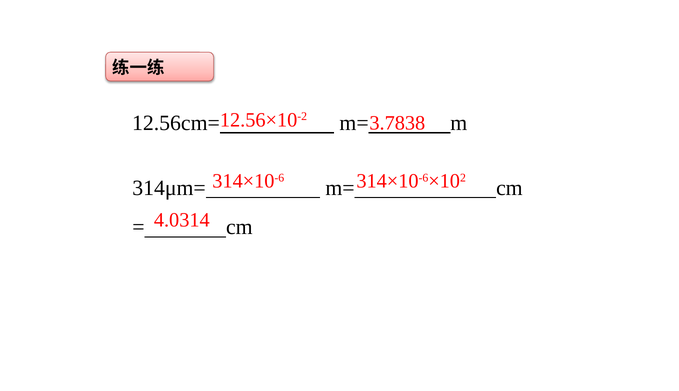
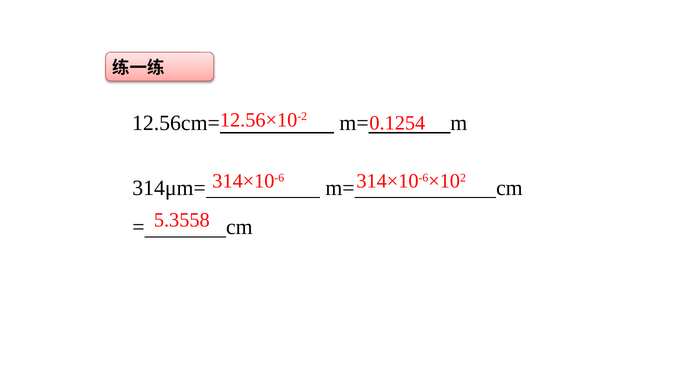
3.7838: 3.7838 -> 0.1254
4.0314: 4.0314 -> 5.3558
